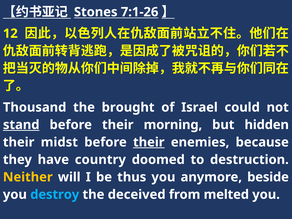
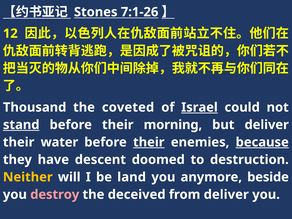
brought: brought -> coveted
Israel underline: none -> present
but hidden: hidden -> deliver
midst: midst -> water
because underline: none -> present
country: country -> descent
thus: thus -> land
destroy colour: light blue -> pink
from melted: melted -> deliver
